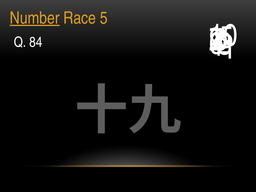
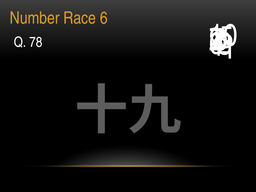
Number underline: present -> none
Race 5: 5 -> 6
84: 84 -> 78
